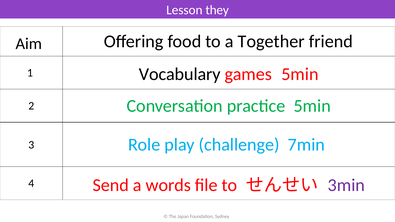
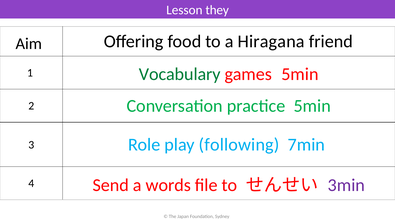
Together: Together -> Hiragana
Vocabulary colour: black -> green
challenge: challenge -> following
